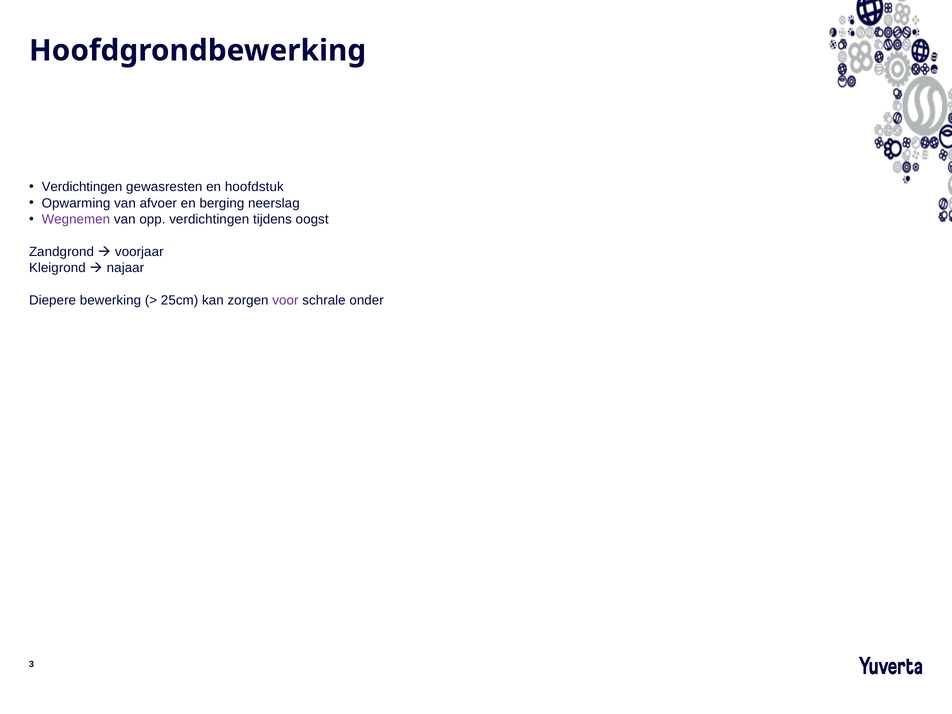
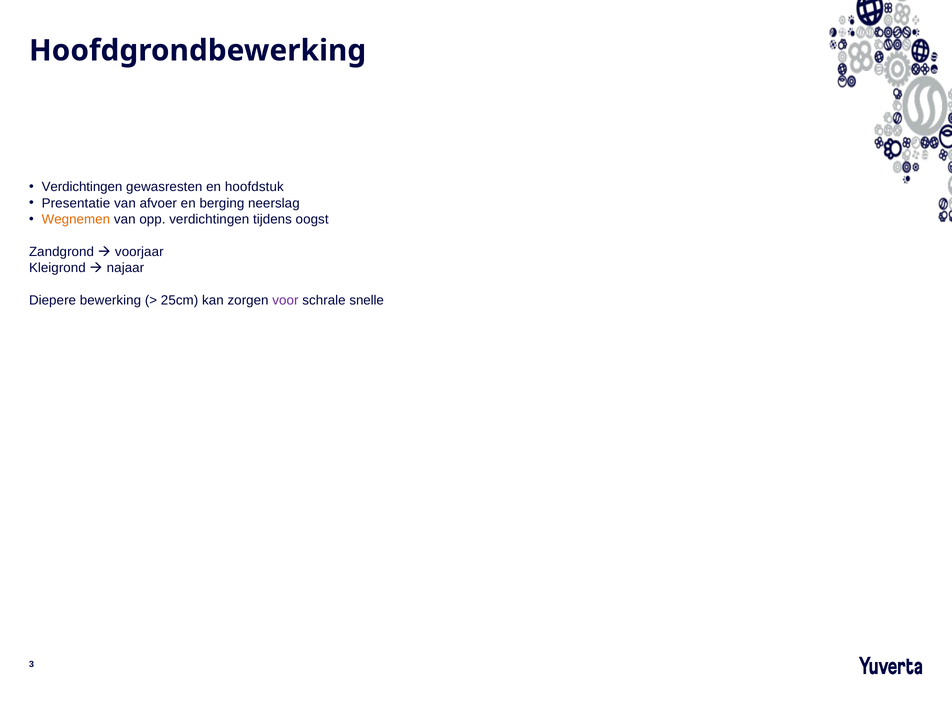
Opwarming: Opwarming -> Presentatie
Wegnemen colour: purple -> orange
onder: onder -> snelle
